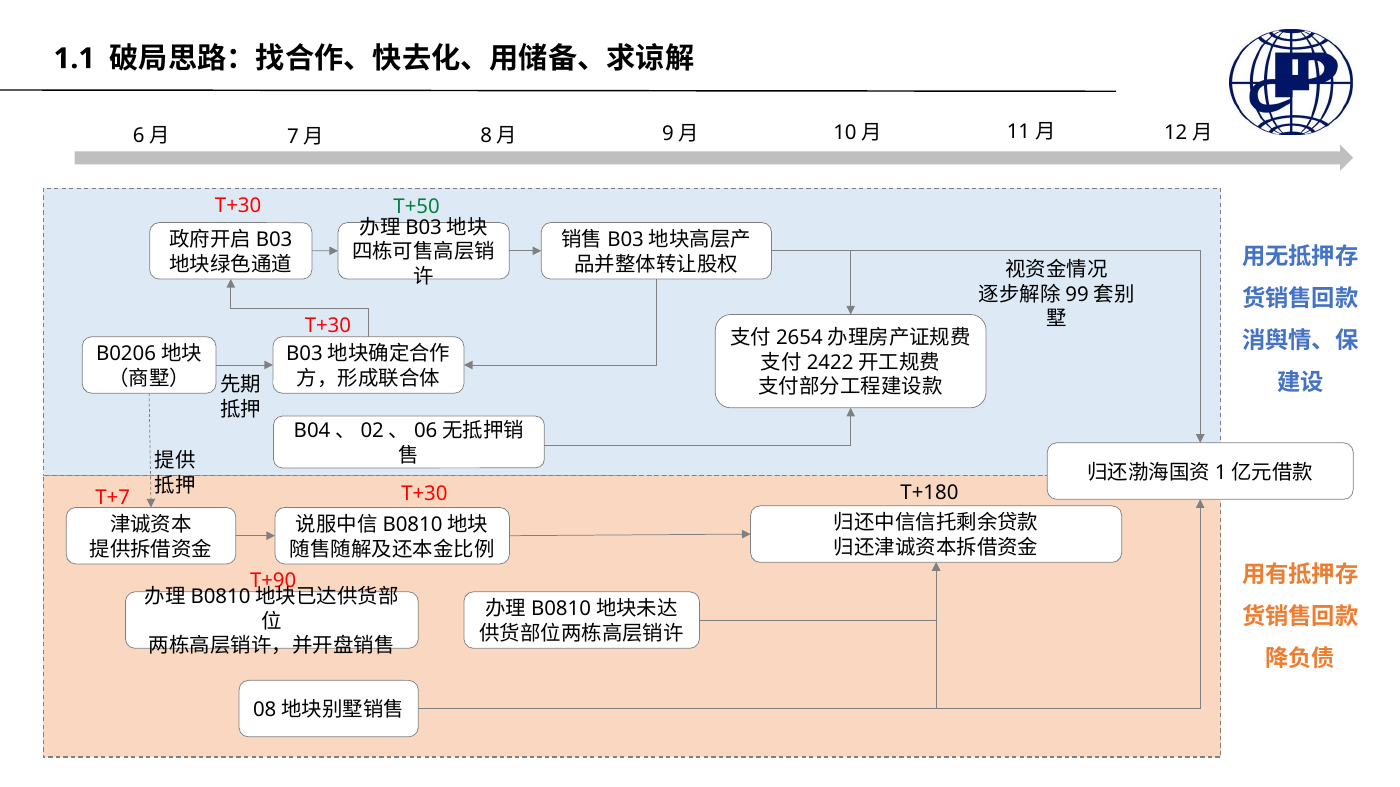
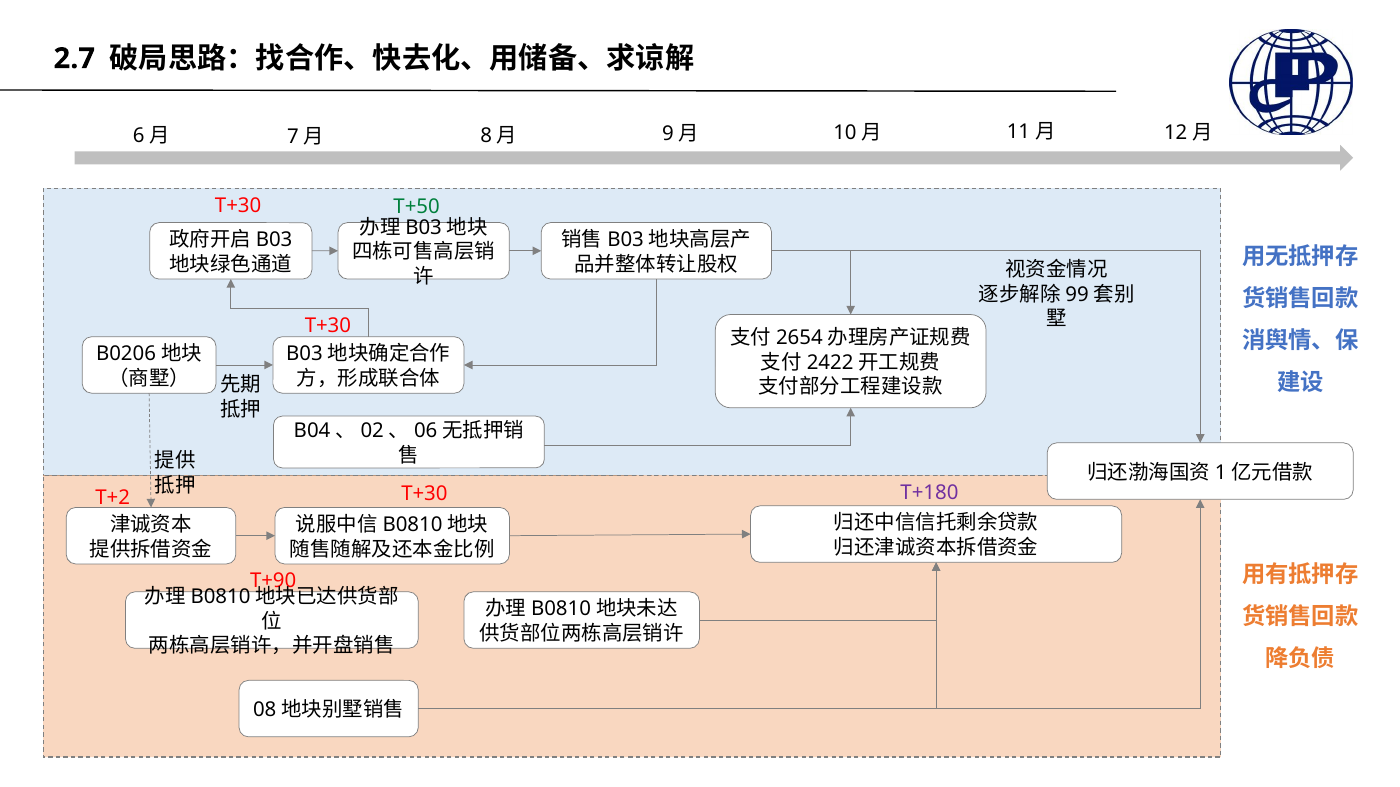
1.1: 1.1 -> 2.7
T+180 colour: black -> purple
T+7: T+7 -> T+2
